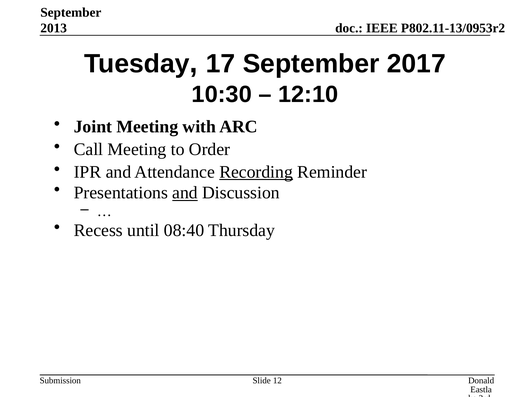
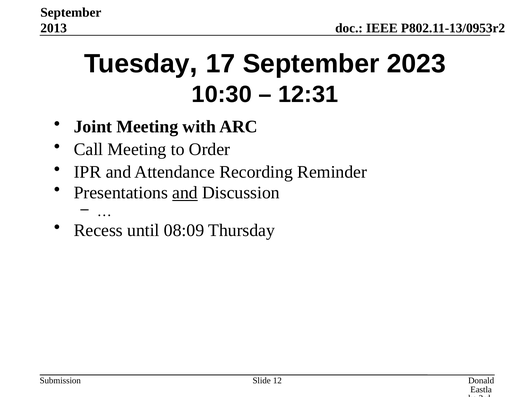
2017: 2017 -> 2023
12:10: 12:10 -> 12:31
Recording underline: present -> none
08:40: 08:40 -> 08:09
